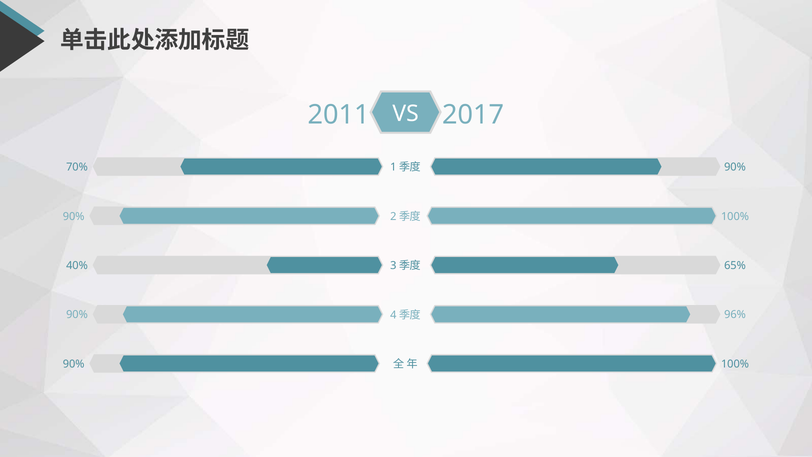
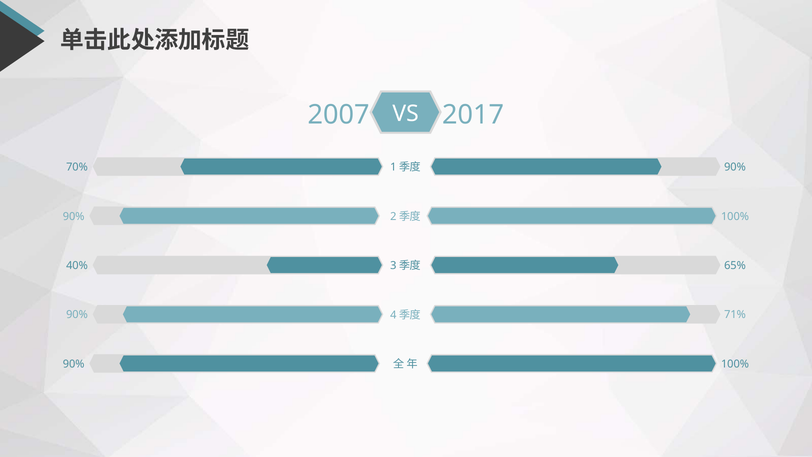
2011: 2011 -> 2007
96%: 96% -> 71%
